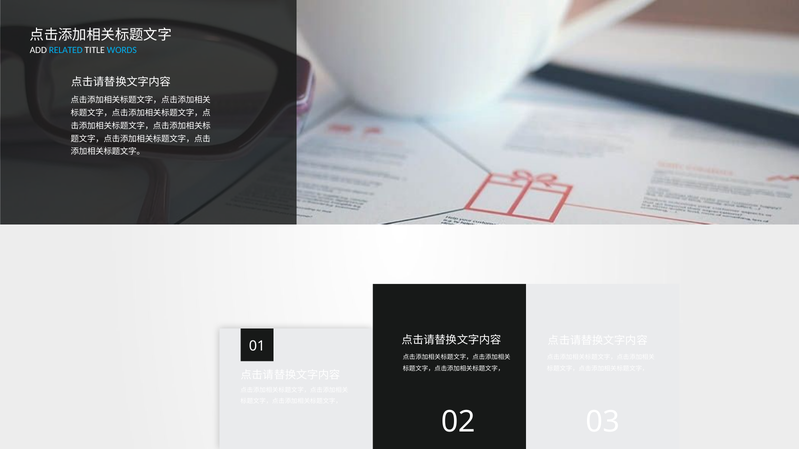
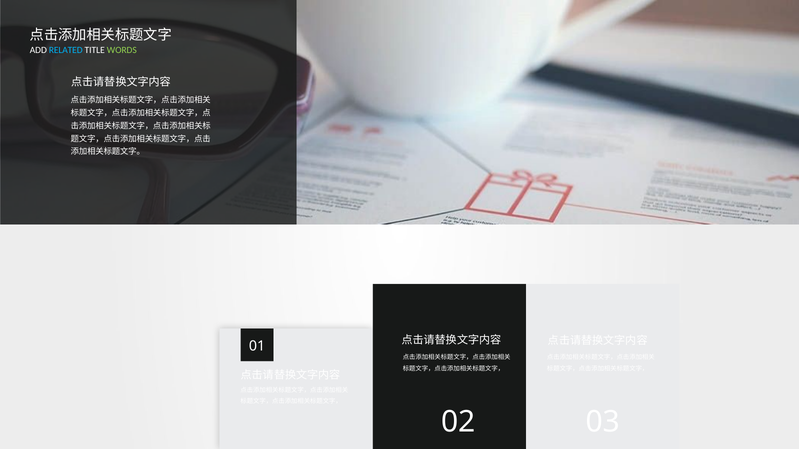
WORDS colour: light blue -> light green
